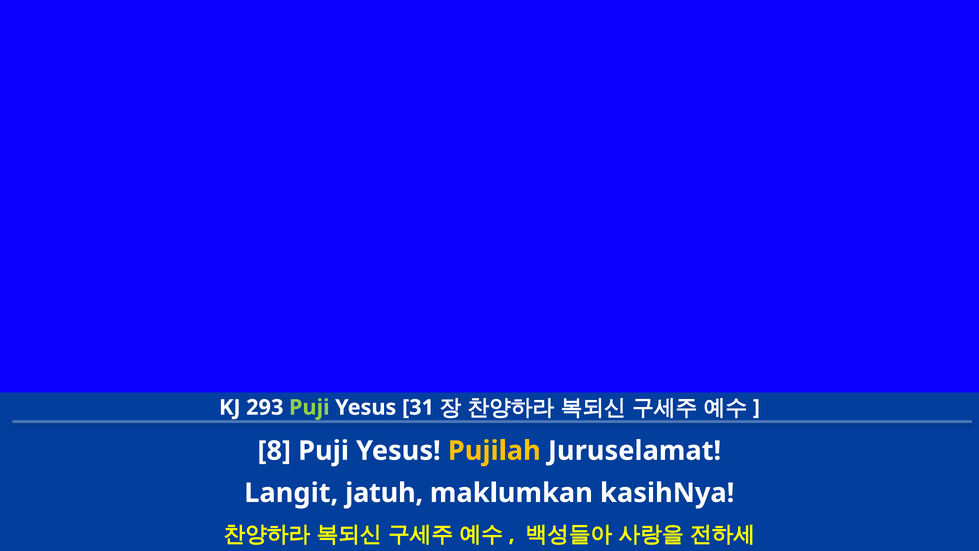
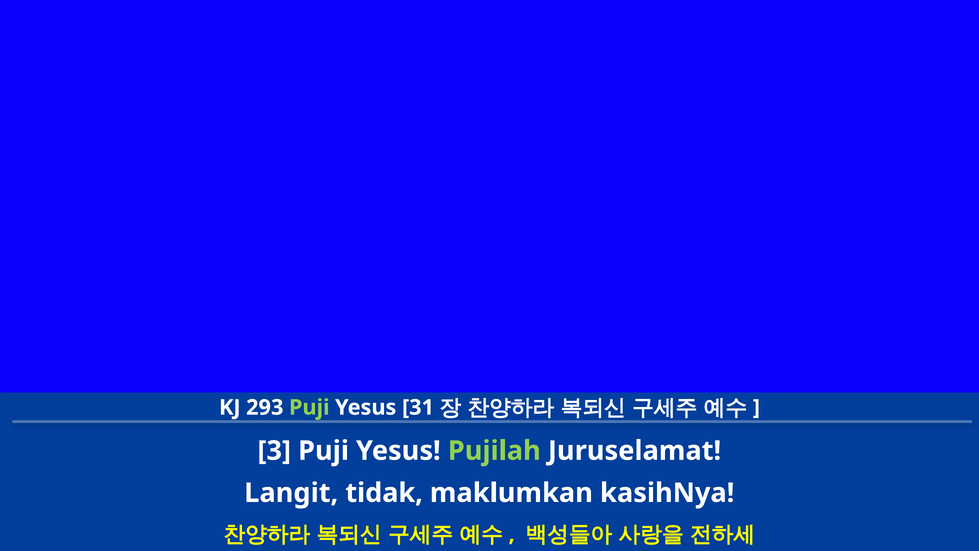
8: 8 -> 3
Pujilah colour: yellow -> light green
jatuh: jatuh -> tidak
